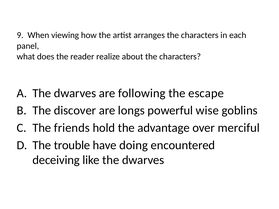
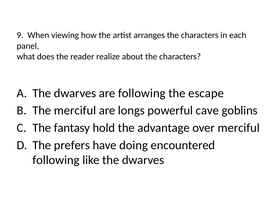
The discover: discover -> merciful
wise: wise -> cave
friends: friends -> fantasy
trouble: trouble -> prefers
deceiving at (56, 160): deceiving -> following
